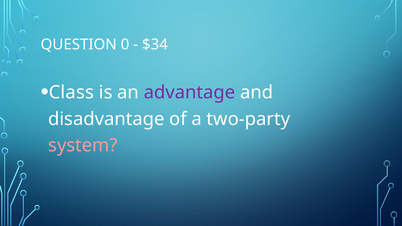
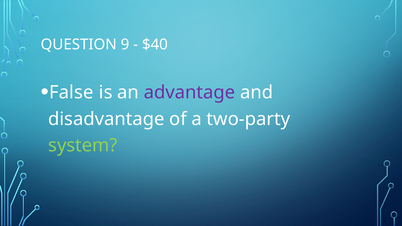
0: 0 -> 9
$34: $34 -> $40
Class: Class -> False
system colour: pink -> light green
